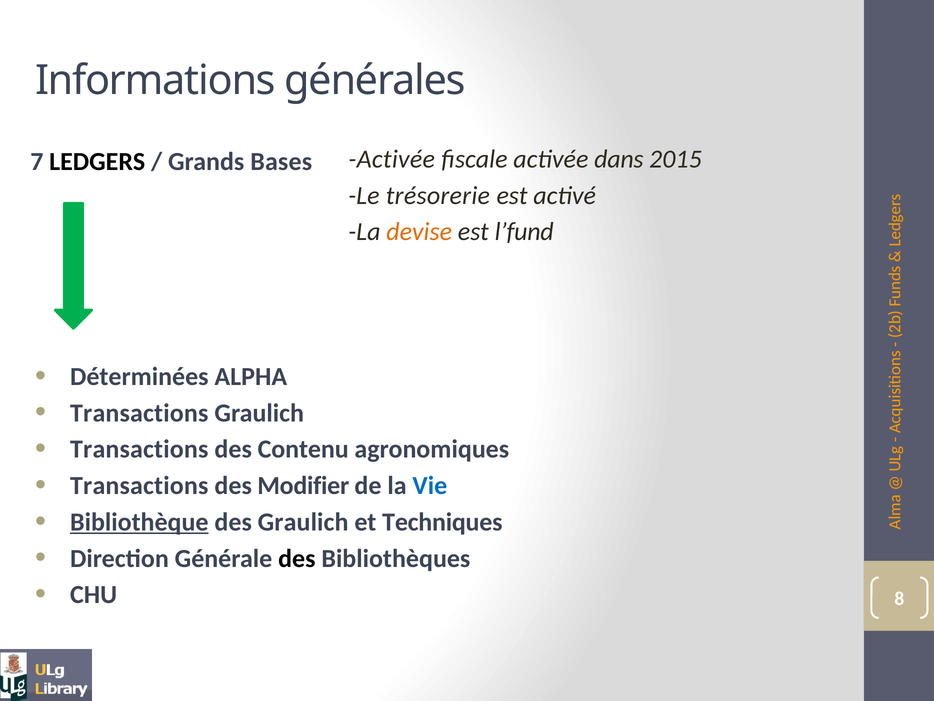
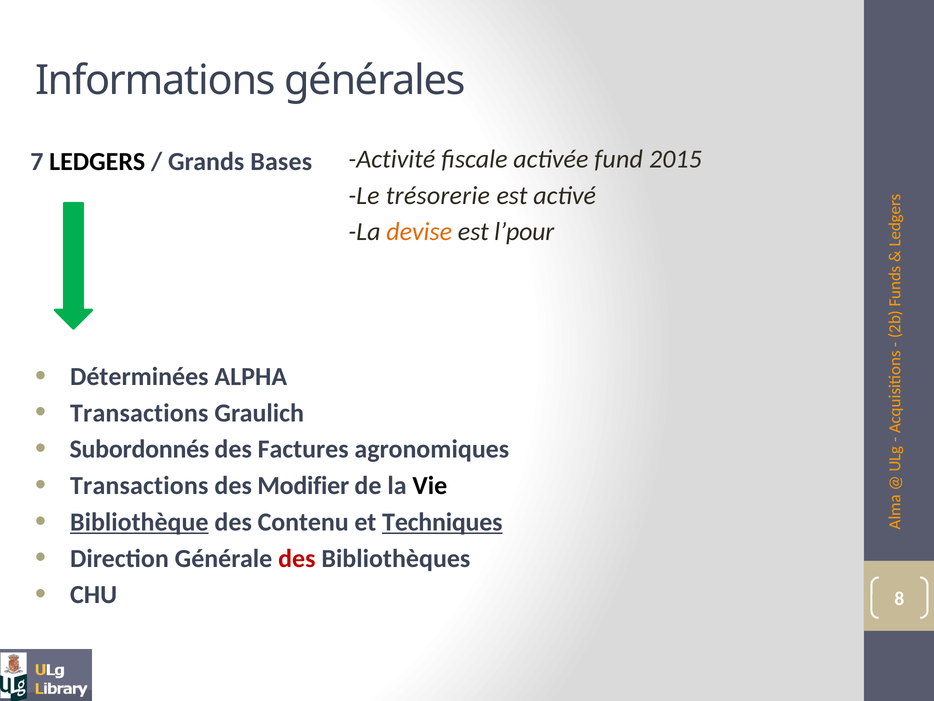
Activée at (392, 159): Activée -> Activité
dans: dans -> fund
l’fund: l’fund -> l’pour
Transactions at (139, 449): Transactions -> Subordonnés
Contenu: Contenu -> Factures
Vie colour: blue -> black
des Graulich: Graulich -> Contenu
Techniques underline: none -> present
des at (297, 558) colour: black -> red
